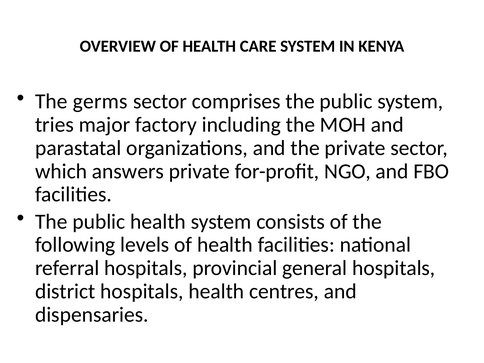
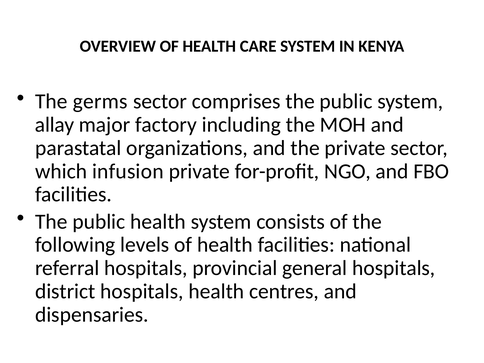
tries: tries -> allay
answers: answers -> infusion
